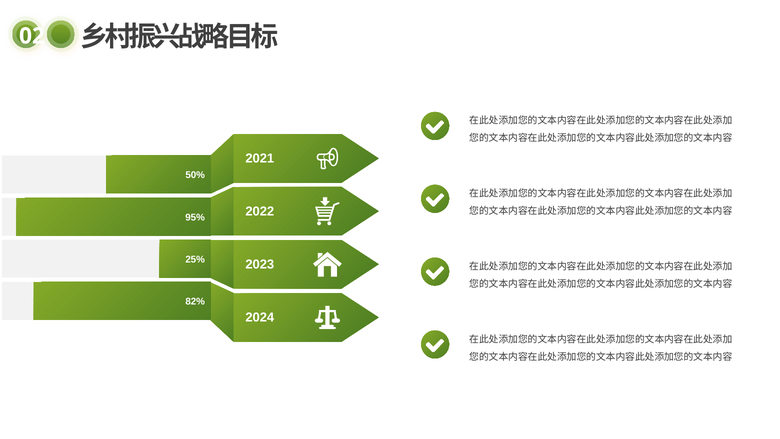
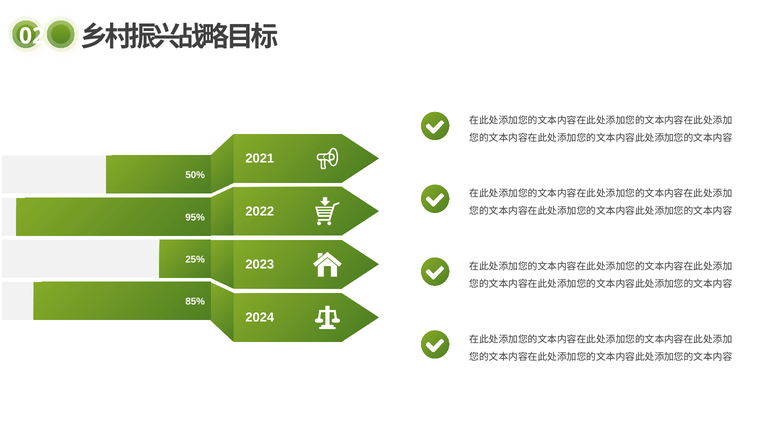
82%: 82% -> 85%
